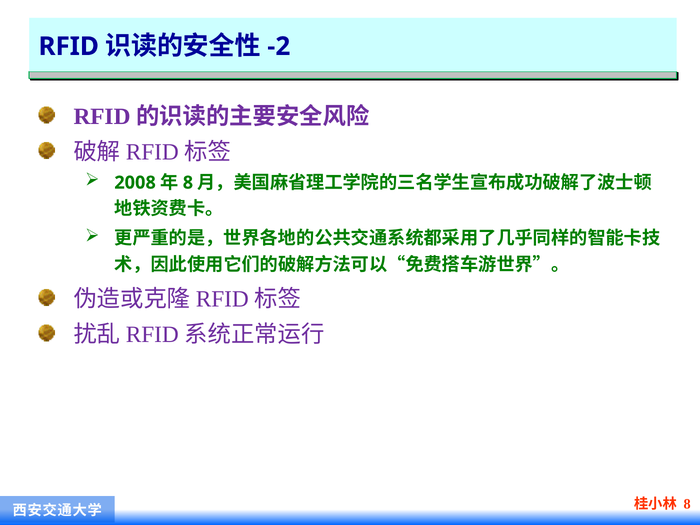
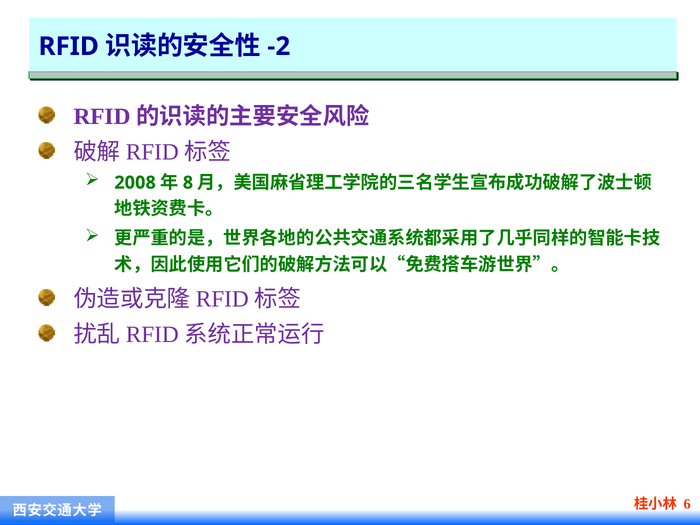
8 at (687, 504): 8 -> 6
